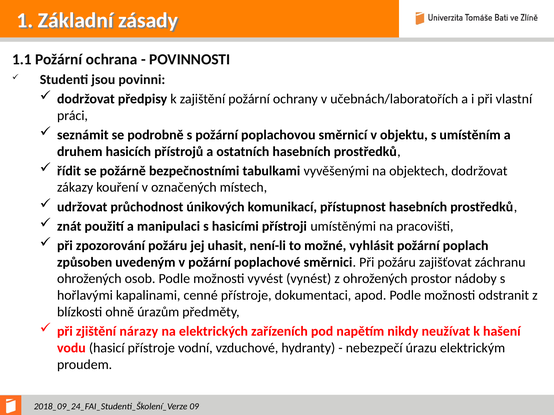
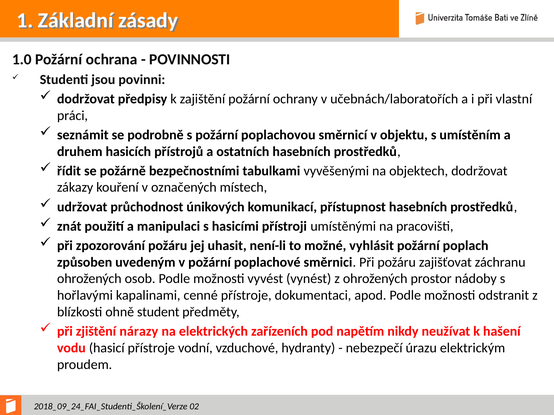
1.1: 1.1 -> 1.0
úrazům: úrazům -> student
09: 09 -> 02
